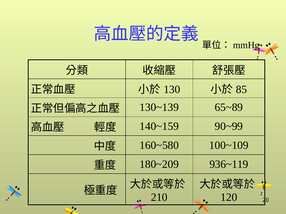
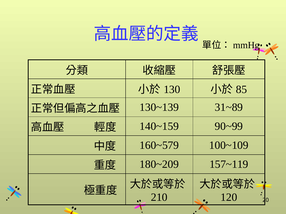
65~89: 65~89 -> 31~89
160~580: 160~580 -> 160~579
936~119: 936~119 -> 157~119
